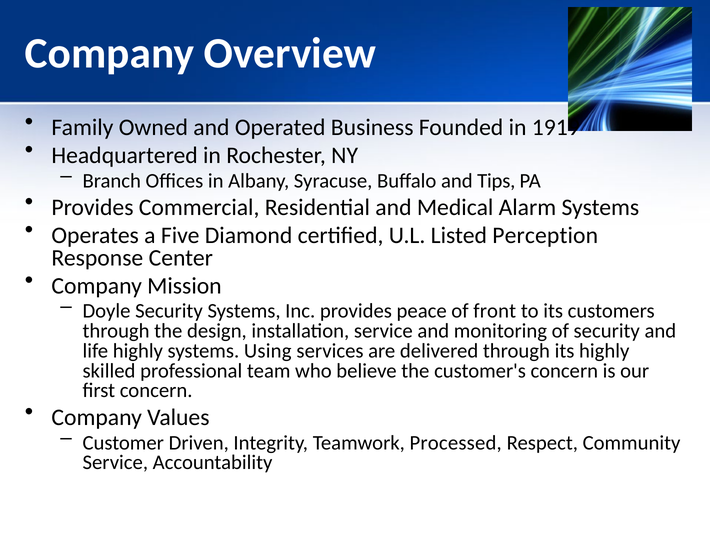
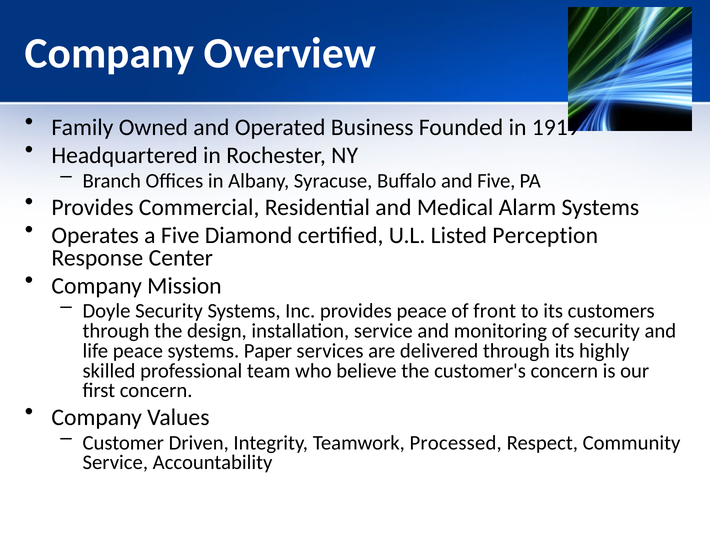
and Tips: Tips -> Five
life highly: highly -> peace
Using: Using -> Paper
